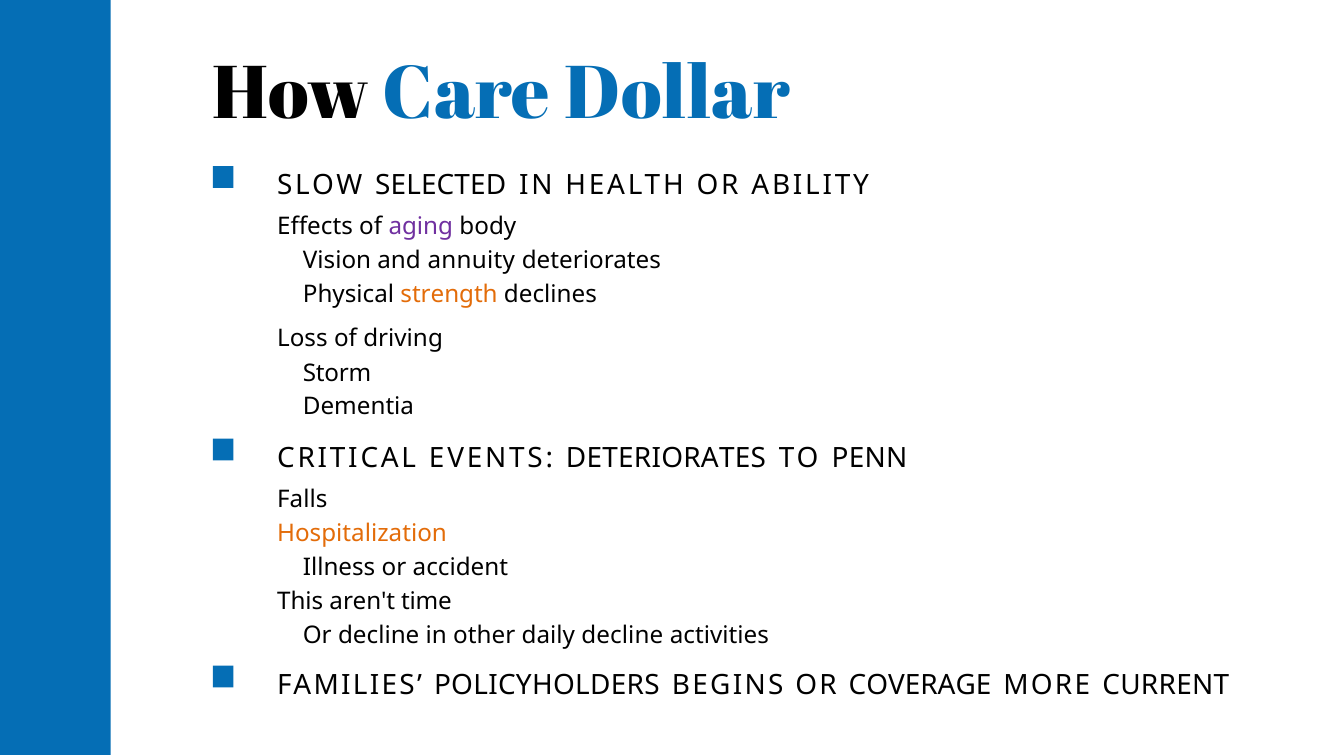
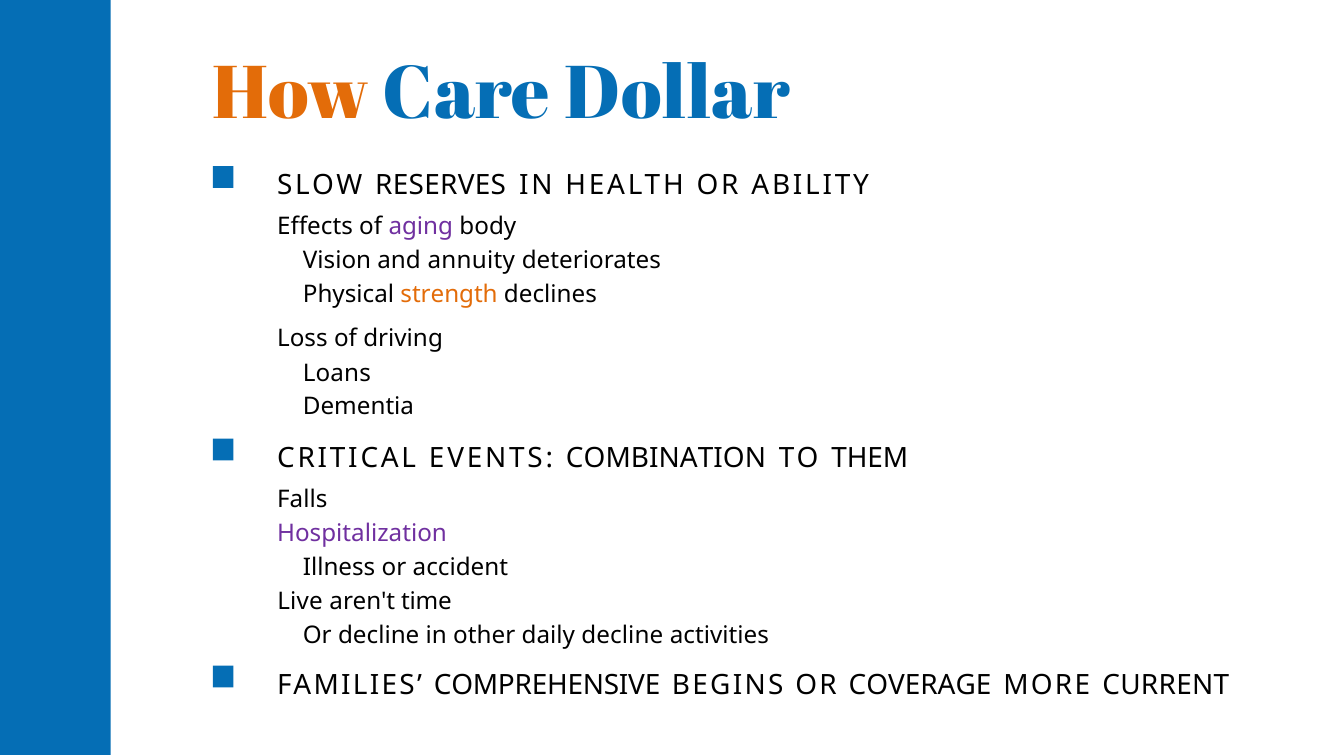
How colour: black -> orange
SELECTED: SELECTED -> RESERVES
Storm: Storm -> Loans
EVENTS DETERIORATES: DETERIORATES -> COMBINATION
PENN: PENN -> THEM
Hospitalization colour: orange -> purple
This: This -> Live
POLICYHOLDERS: POLICYHOLDERS -> COMPREHENSIVE
